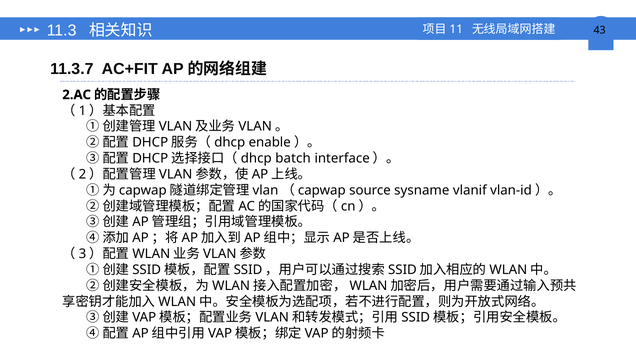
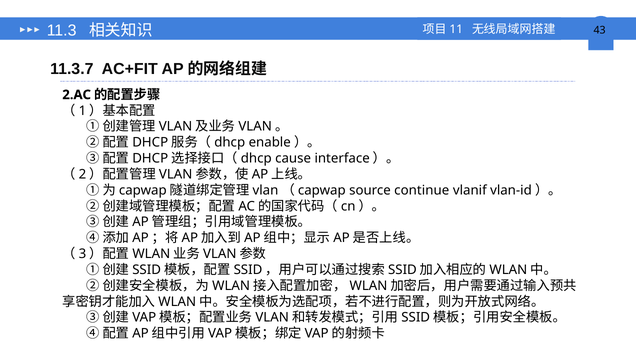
batch: batch -> cause
sysname: sysname -> continue
